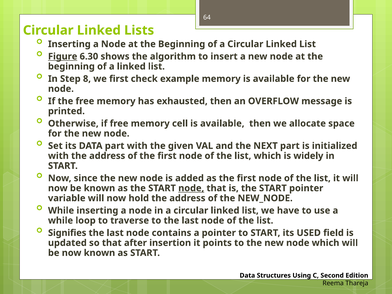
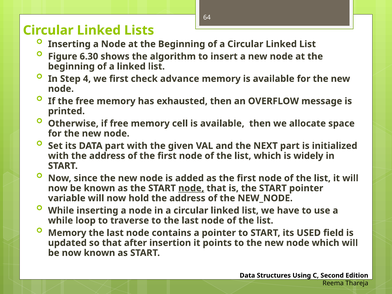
Figure underline: present -> none
8: 8 -> 4
example: example -> advance
Signifies at (67, 233): Signifies -> Memory
